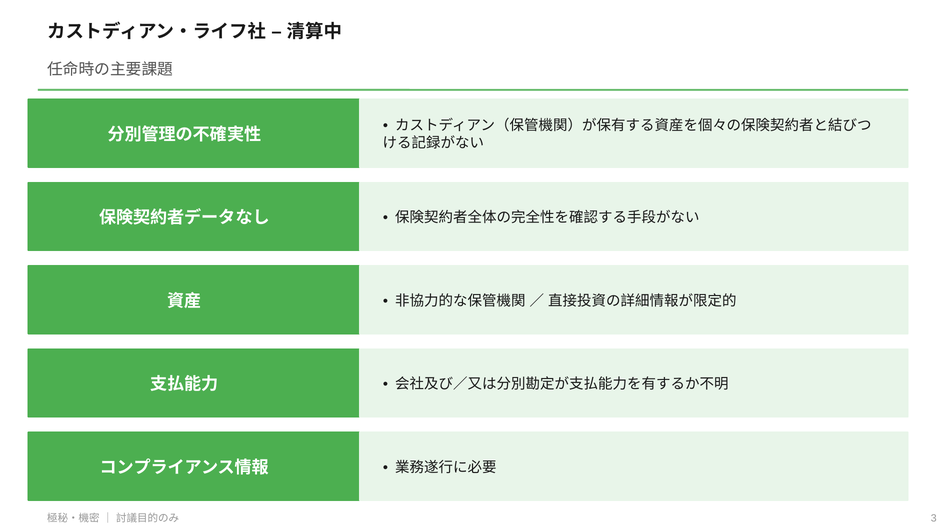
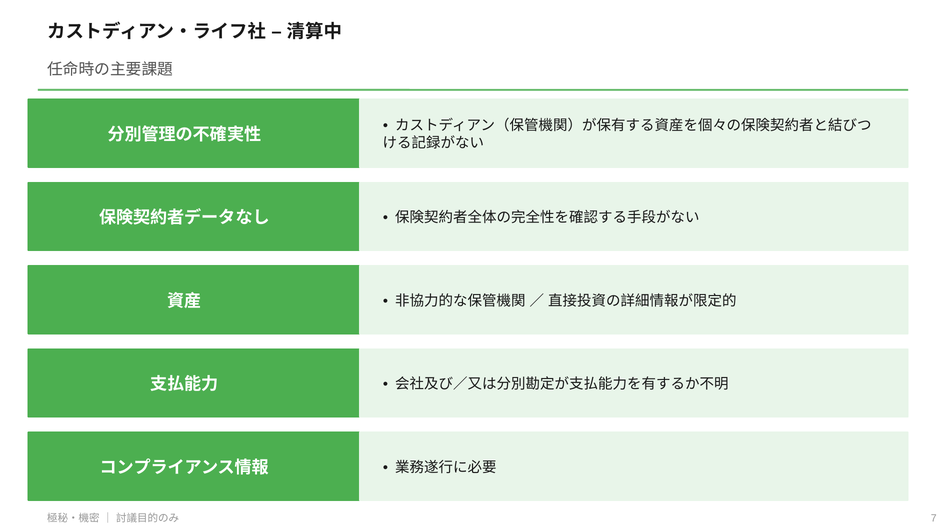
3: 3 -> 7
